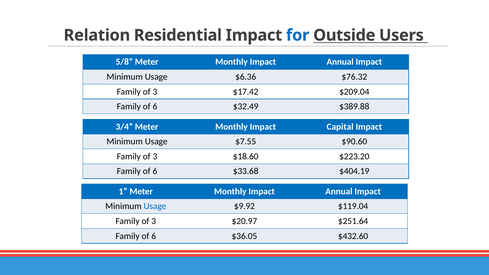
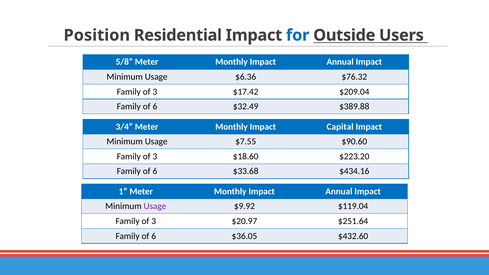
Relation: Relation -> Position
$404.19: $404.19 -> $434.16
Usage at (155, 206) colour: blue -> purple
